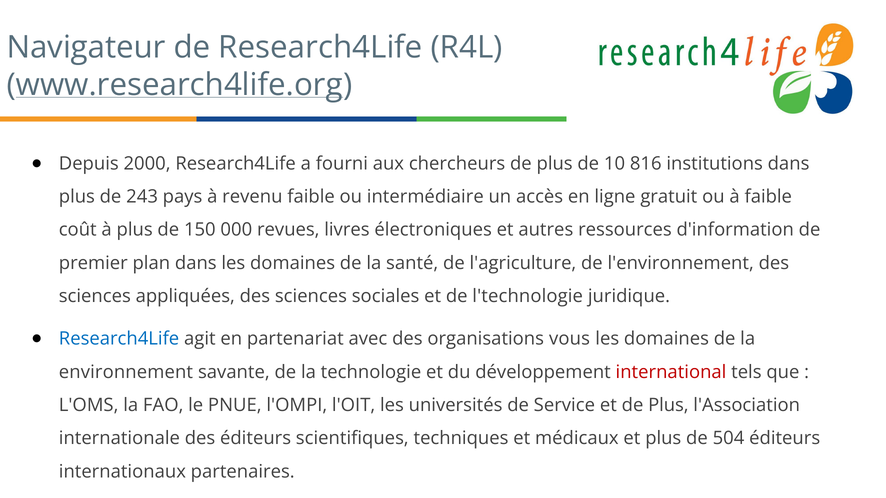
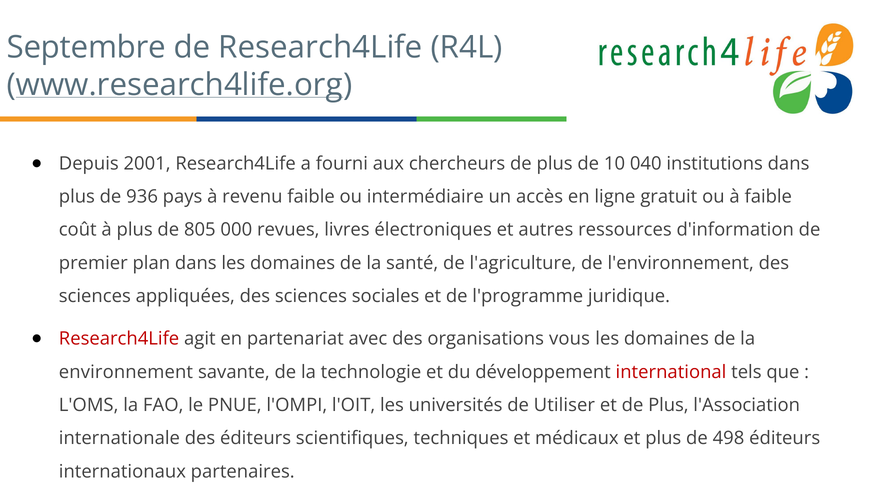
Navigateur: Navigateur -> Septembre
2000: 2000 -> 2001
816: 816 -> 040
243: 243 -> 936
150: 150 -> 805
l'technologie: l'technologie -> l'programme
Research4Life at (119, 339) colour: blue -> red
Service: Service -> Utiliser
504: 504 -> 498
